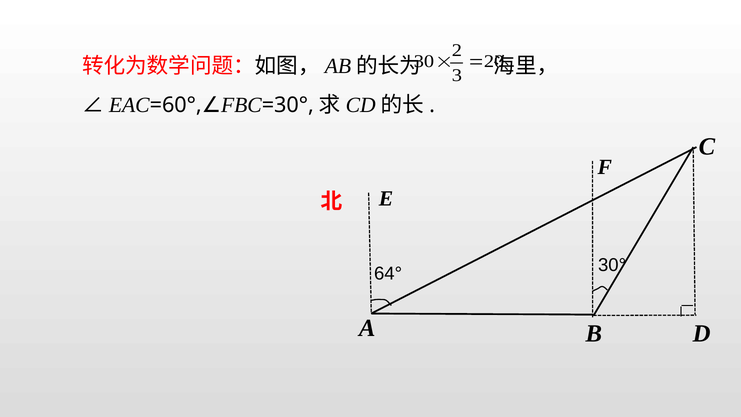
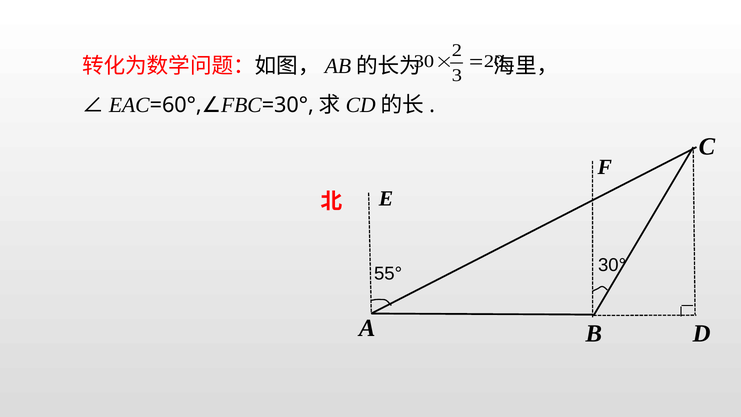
64°: 64° -> 55°
